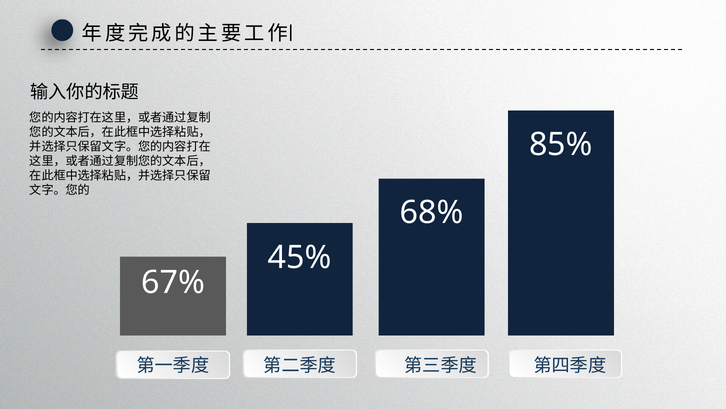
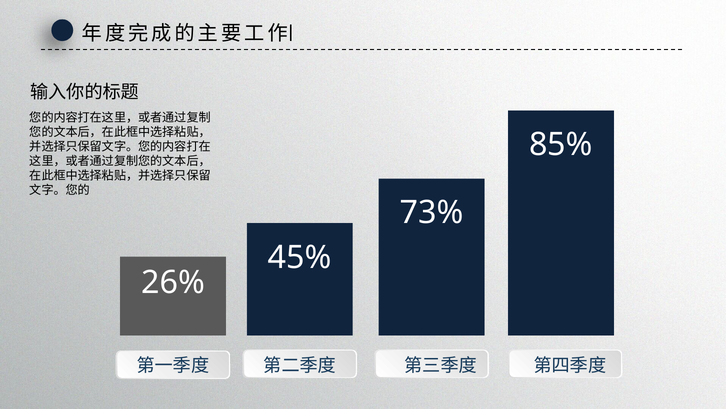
68%: 68% -> 73%
67%: 67% -> 26%
